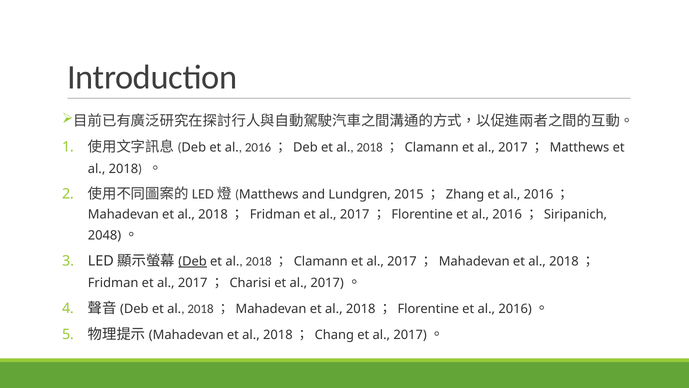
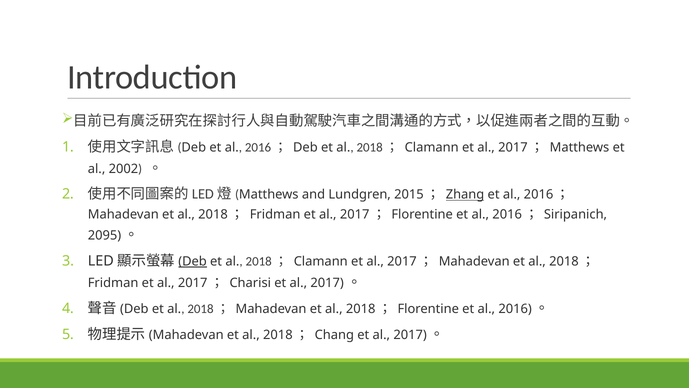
2018: 2018 -> 2002
Zhang underline: none -> present
2048: 2048 -> 2095
